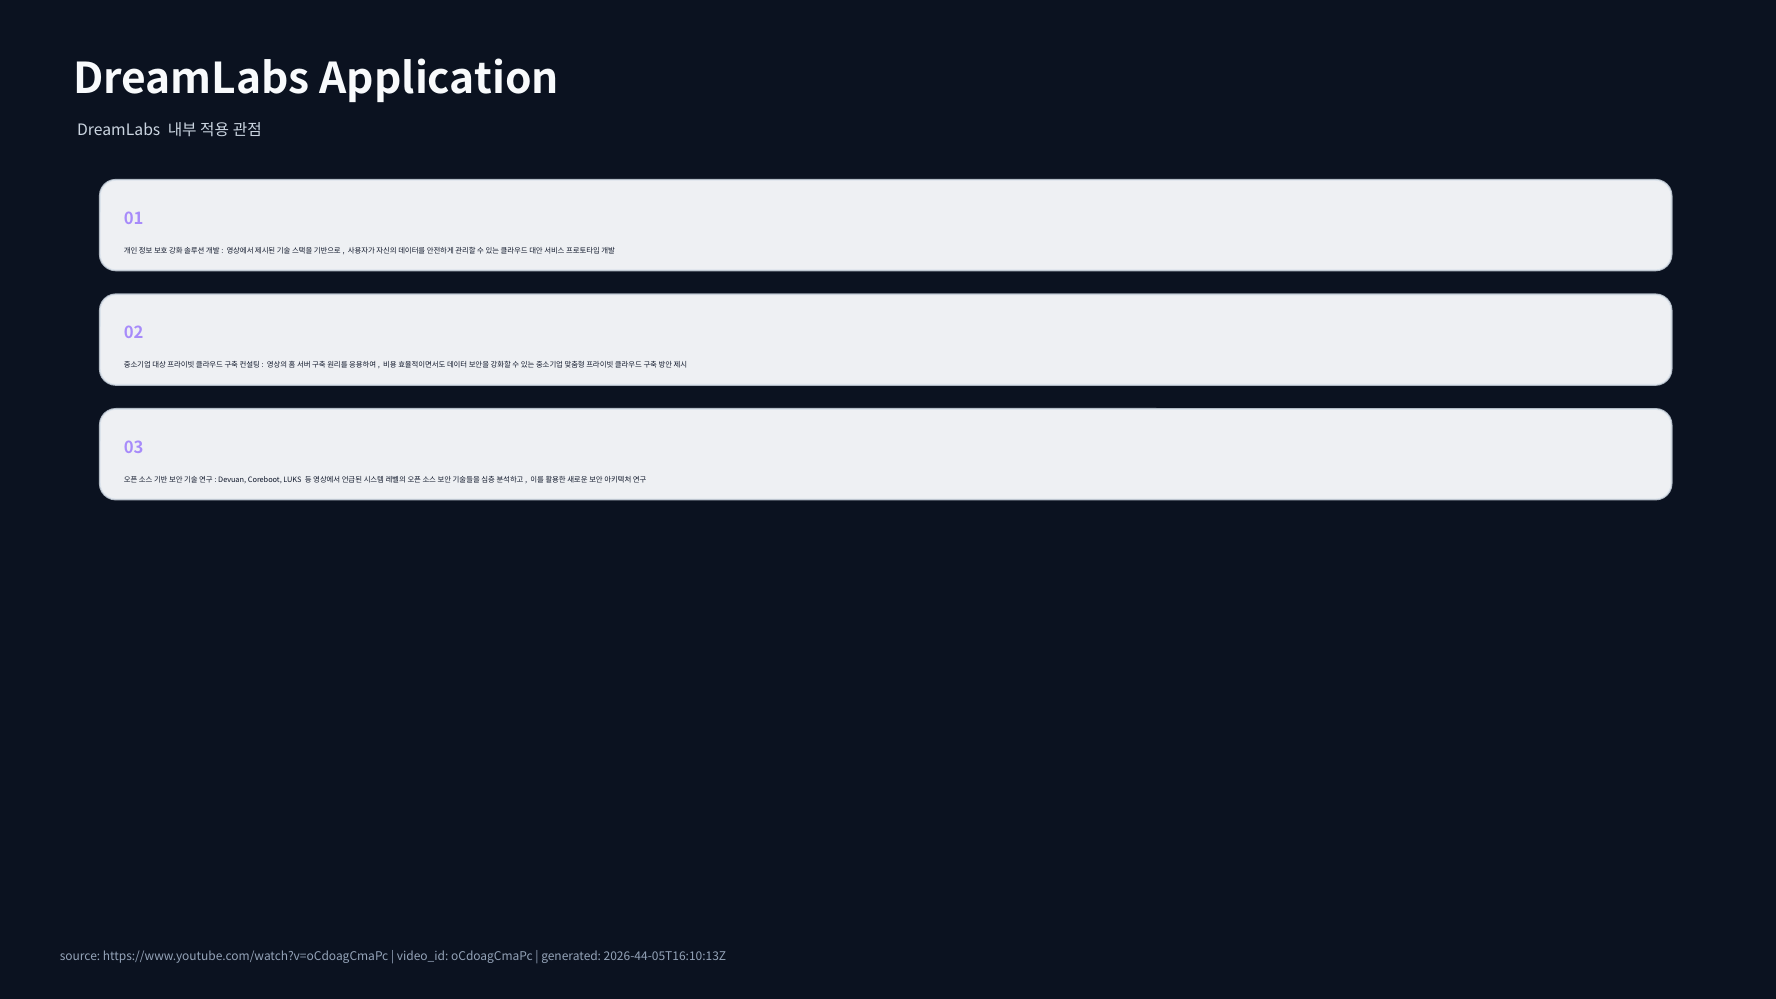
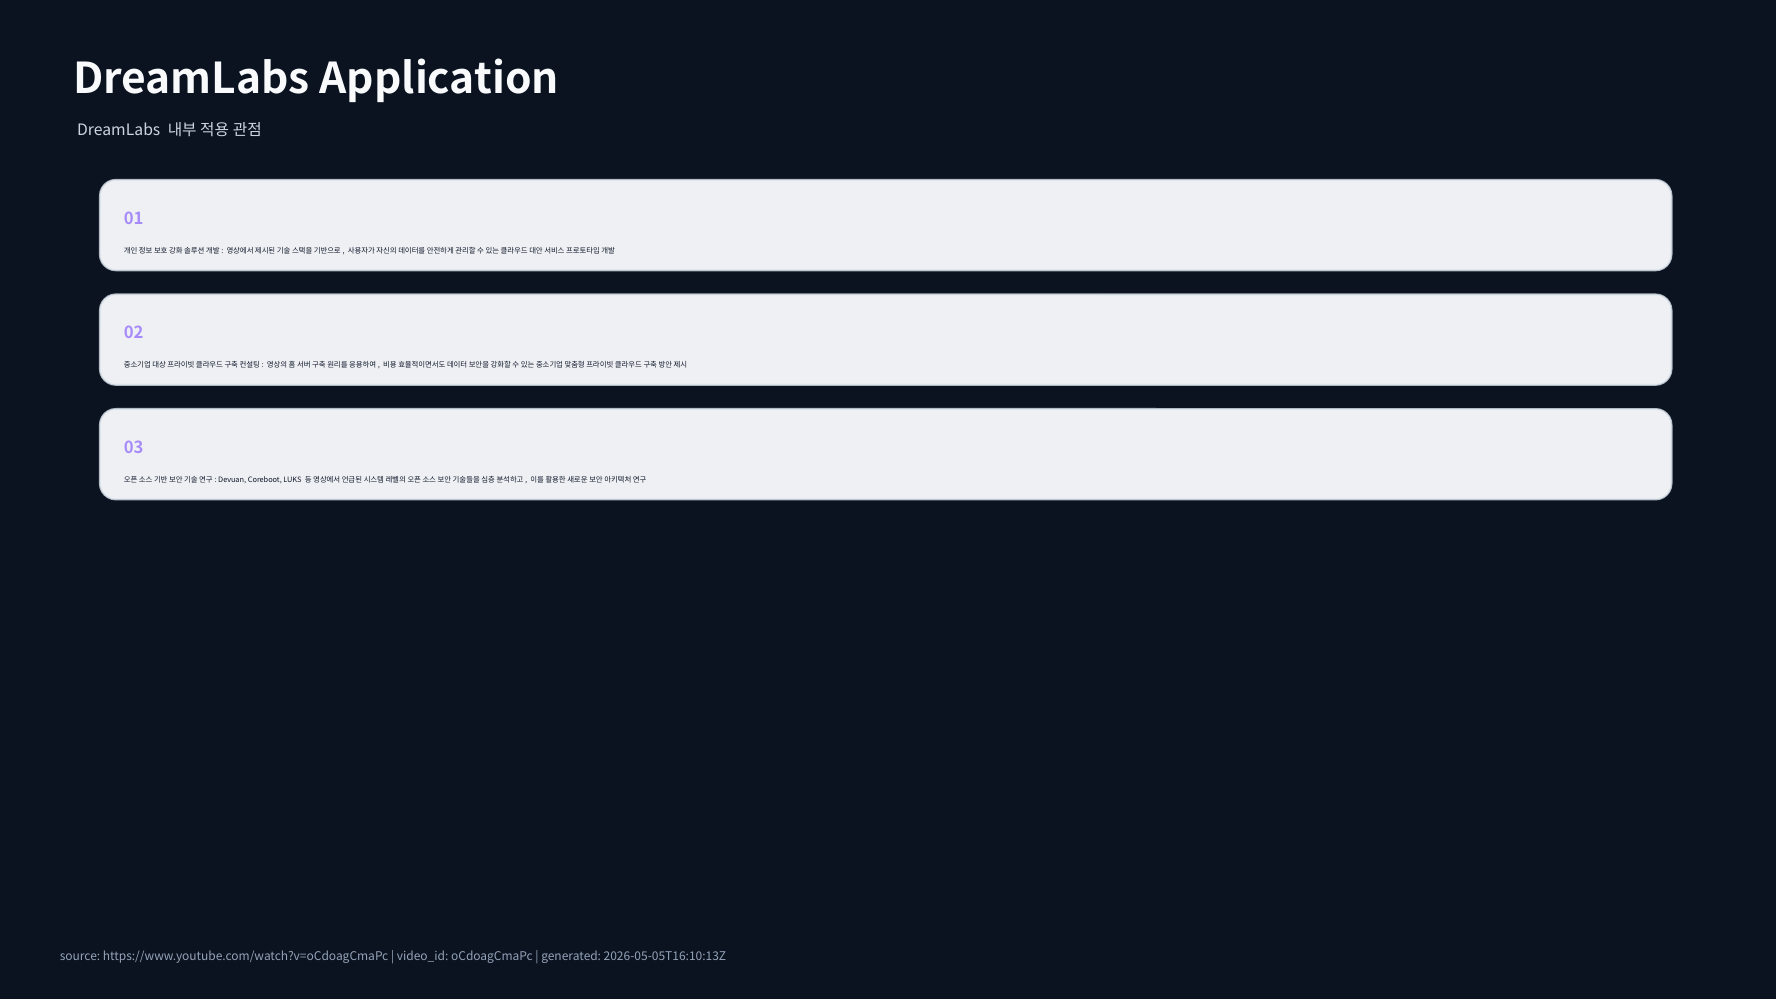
2026-44-05T16:10:13Z: 2026-44-05T16:10:13Z -> 2026-05-05T16:10:13Z
